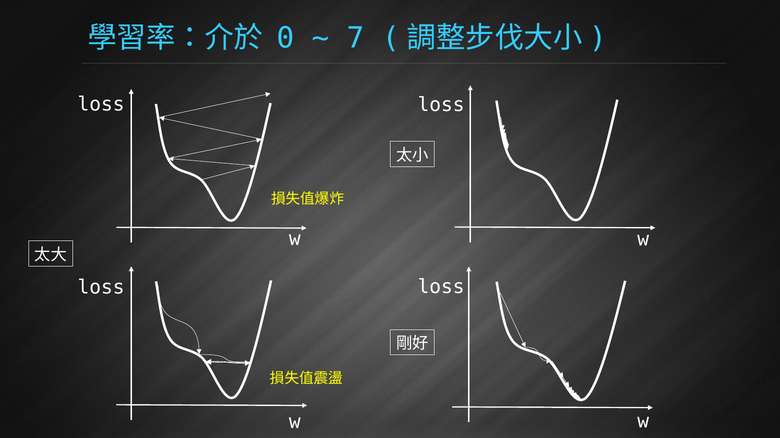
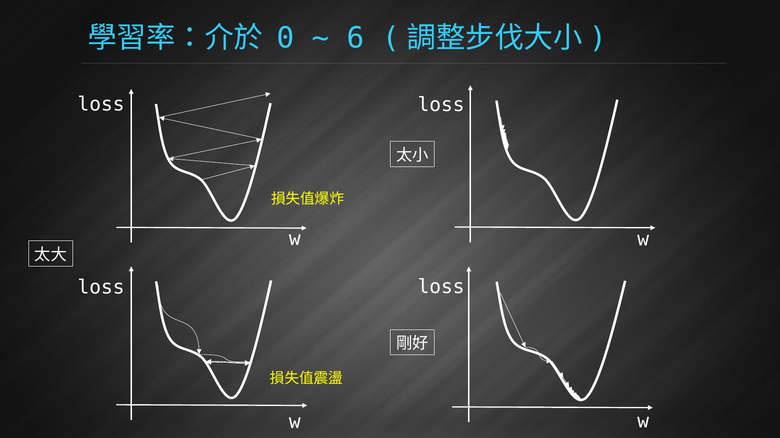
7: 7 -> 6
